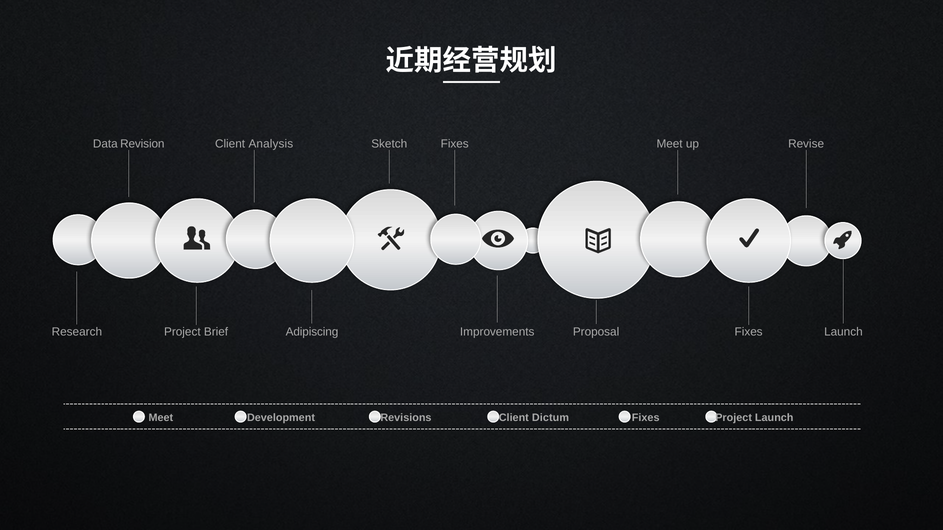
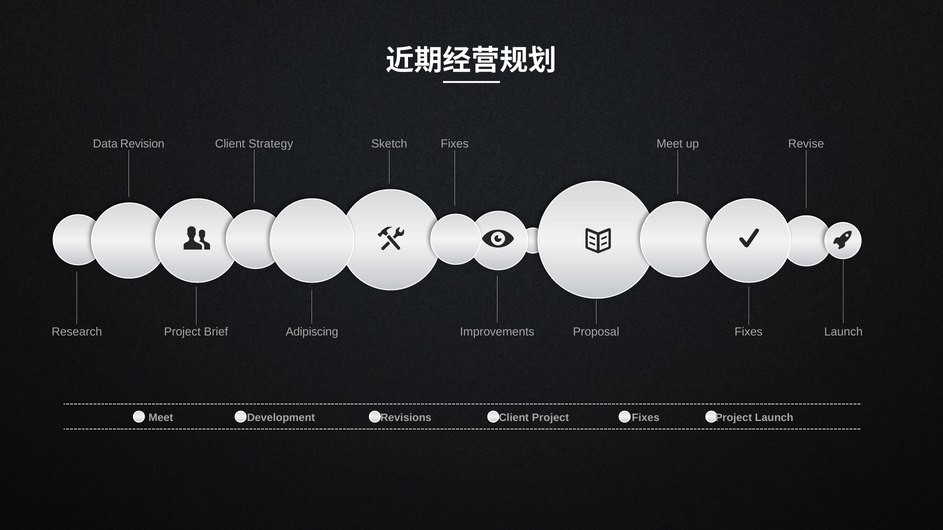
Analysis: Analysis -> Strategy
Client Dictum: Dictum -> Project
